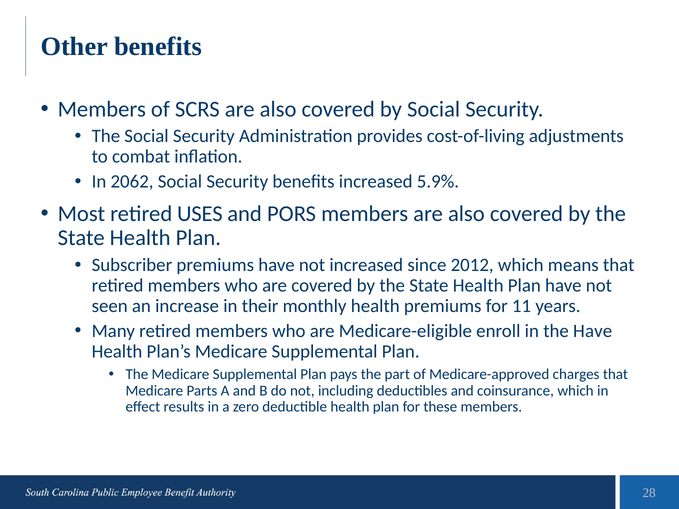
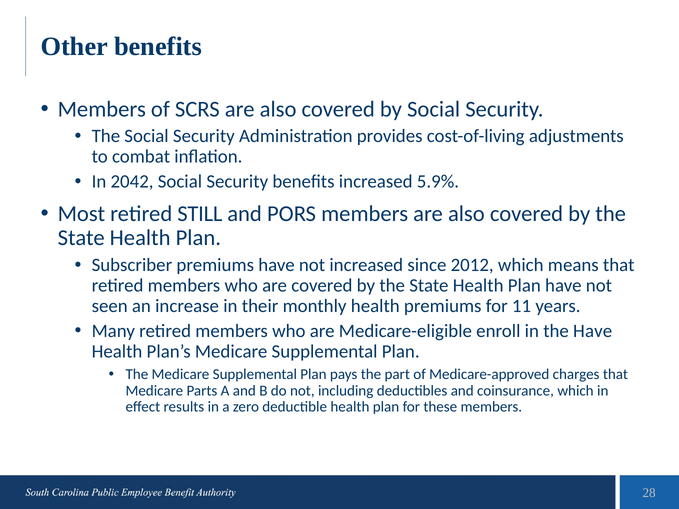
2062: 2062 -> 2042
USES: USES -> STILL
